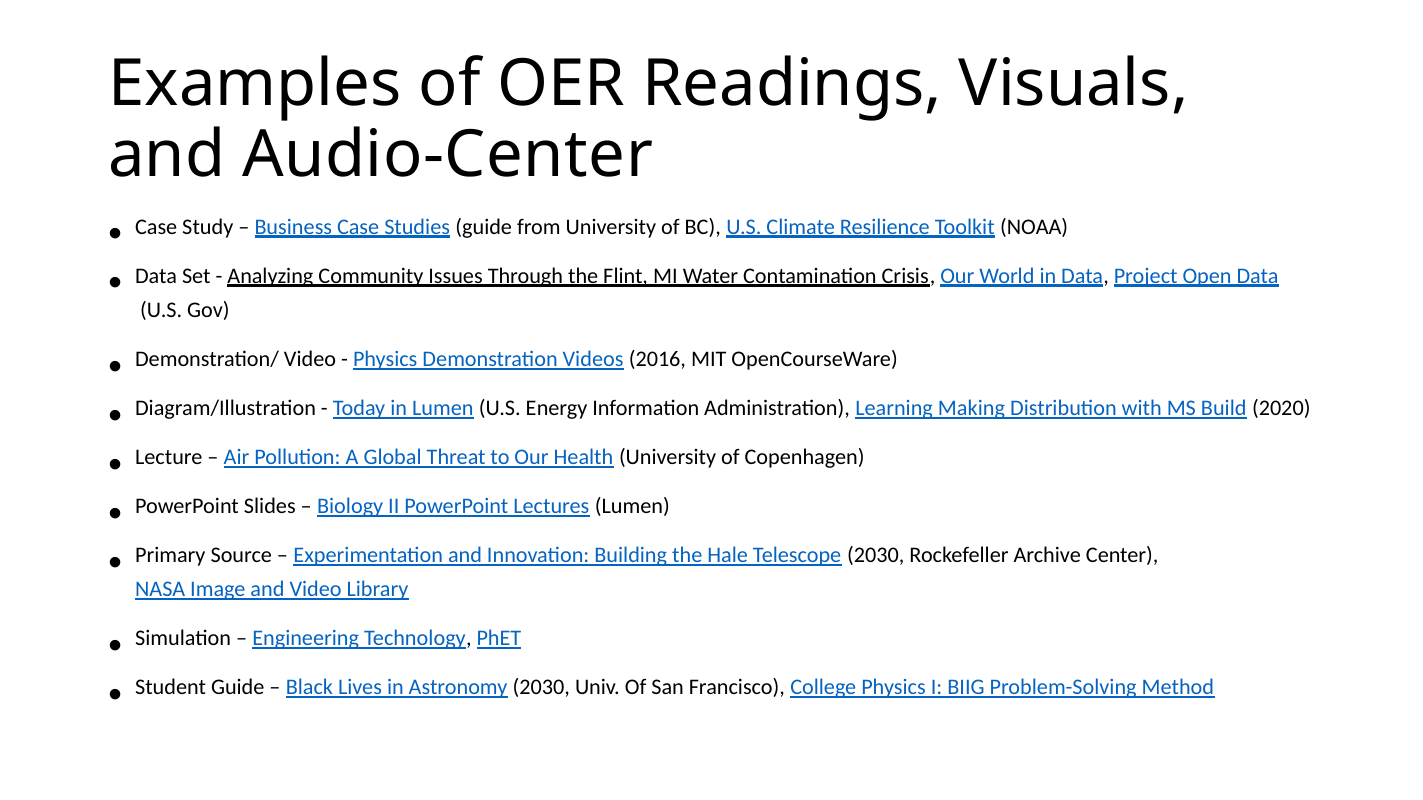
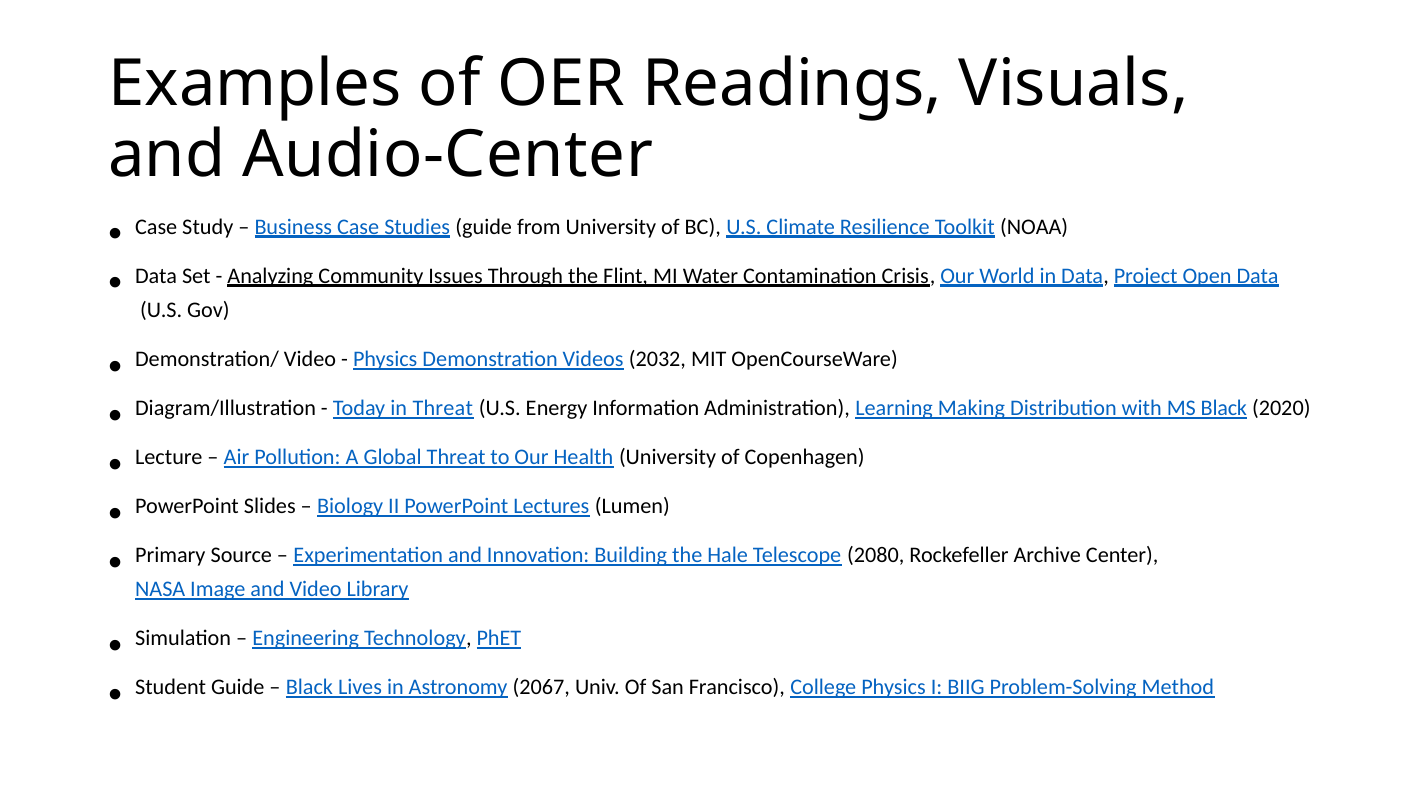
2016: 2016 -> 2032
in Lumen: Lumen -> Threat
MS Build: Build -> Black
Telescope 2030: 2030 -> 2080
Astronomy 2030: 2030 -> 2067
